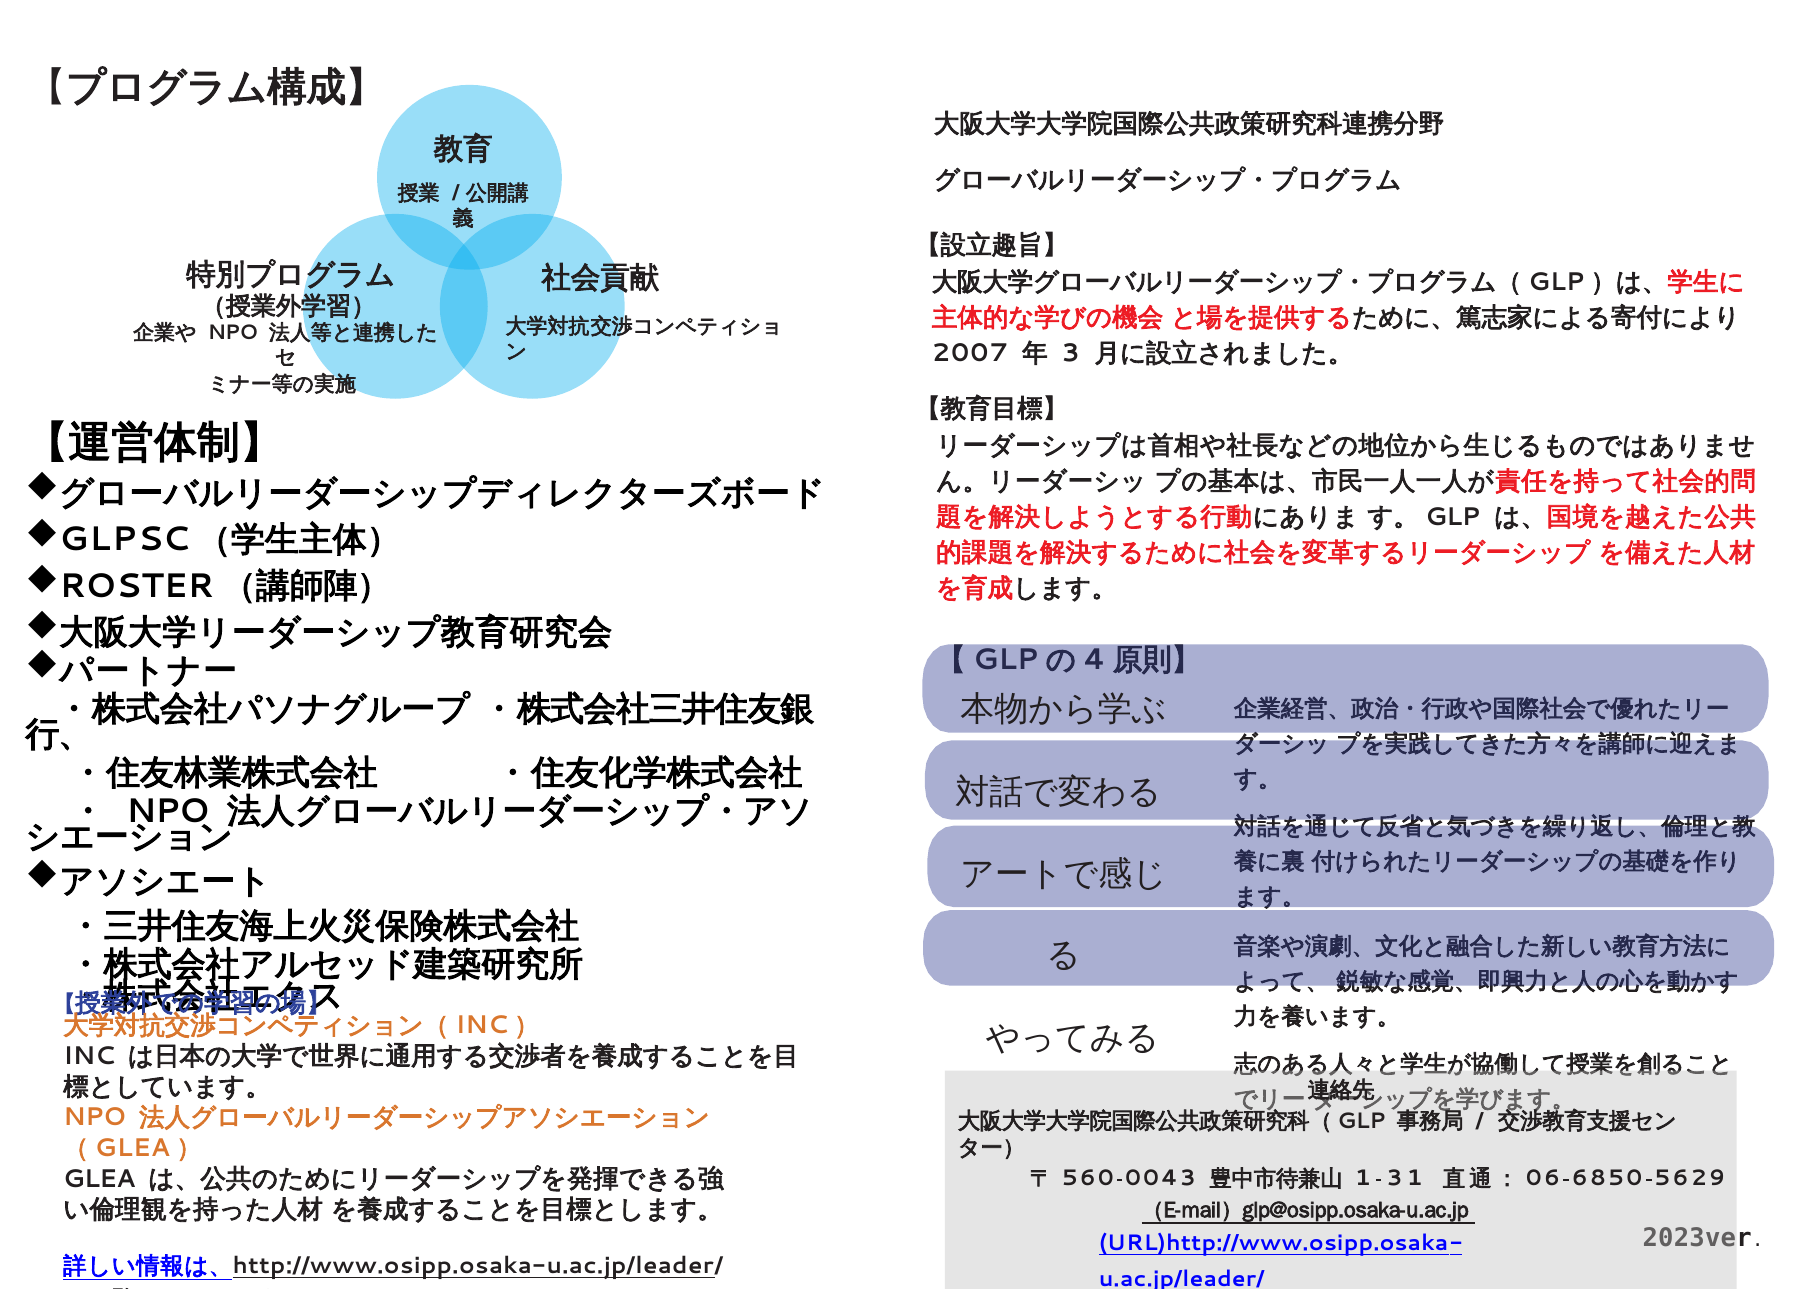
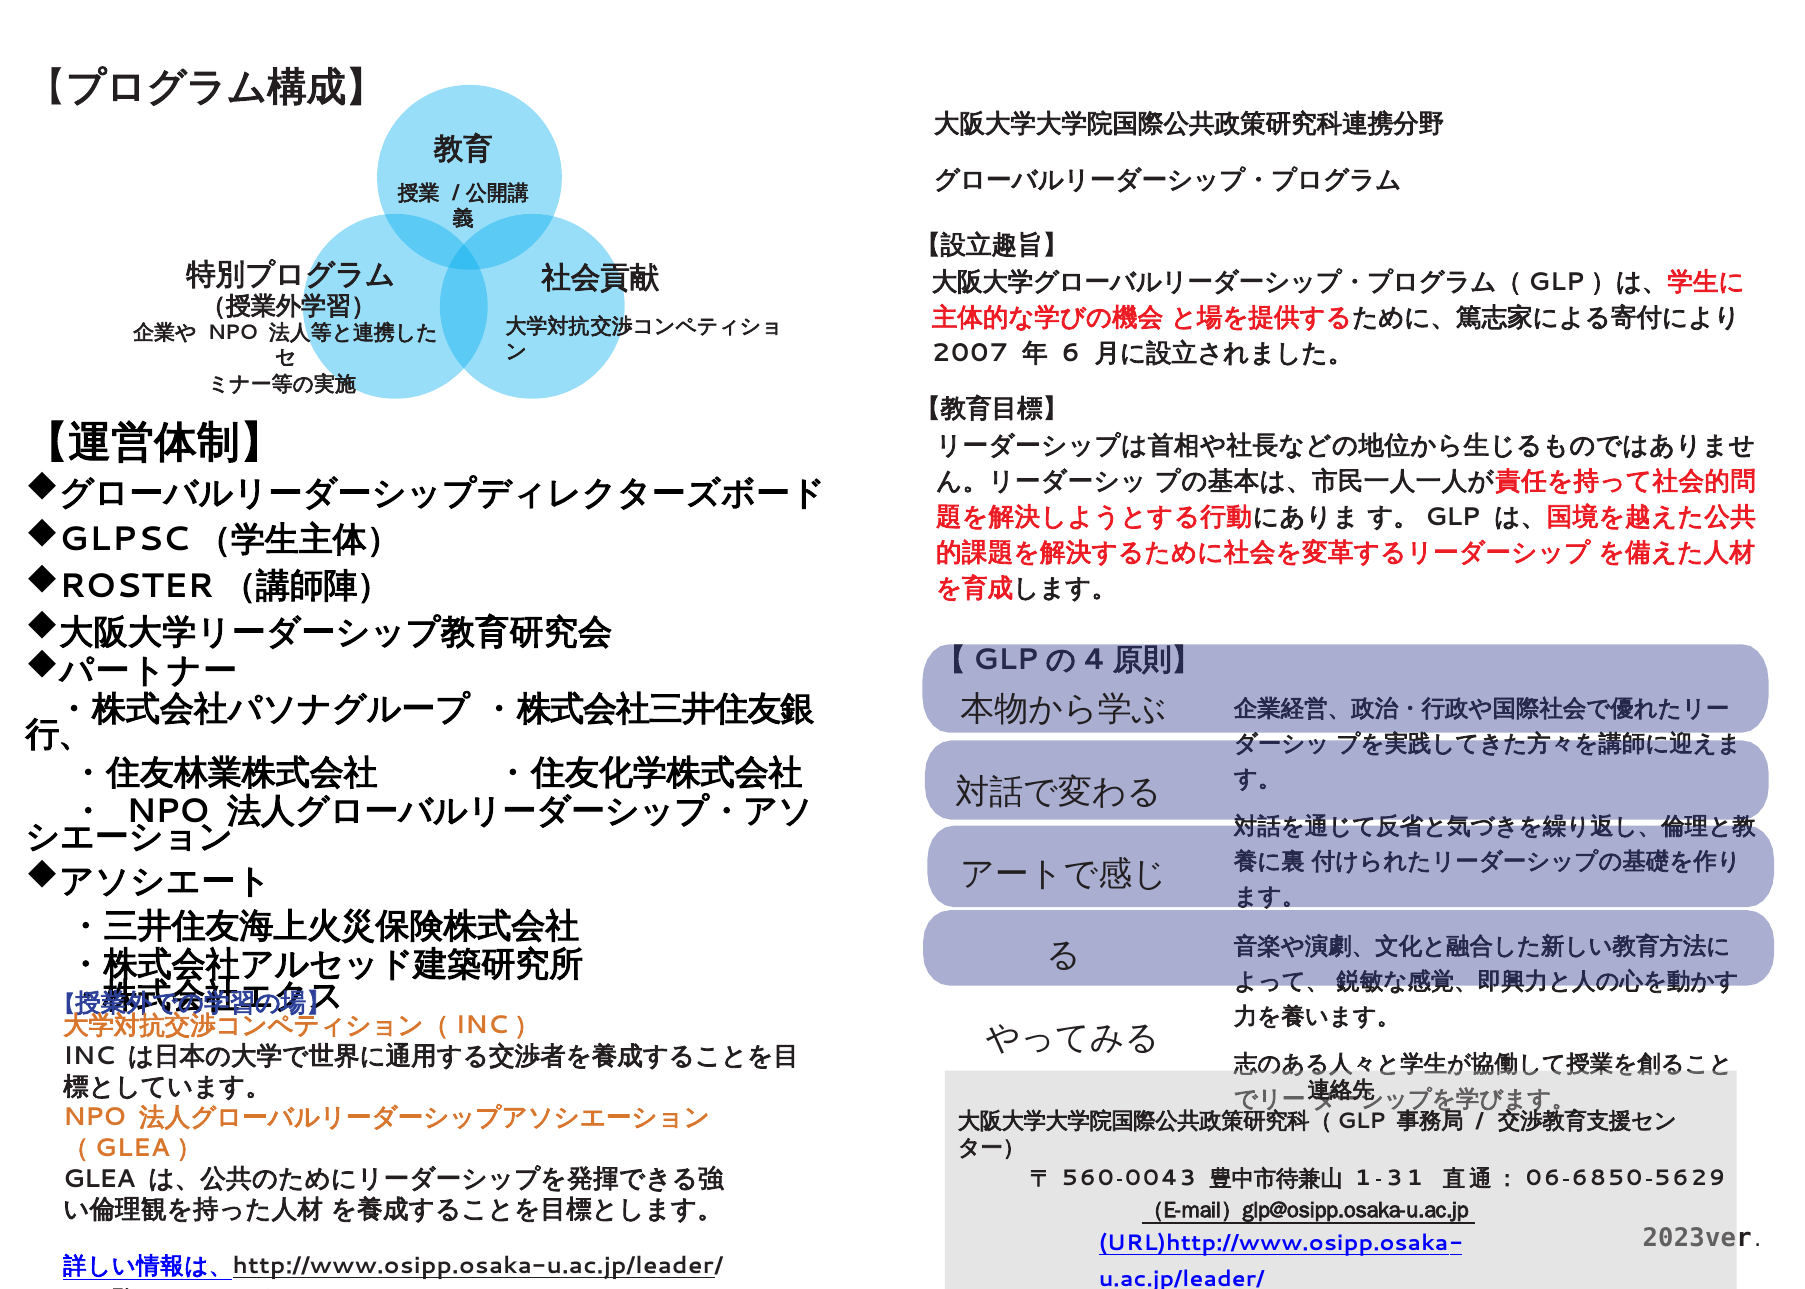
3: 3 -> 6
